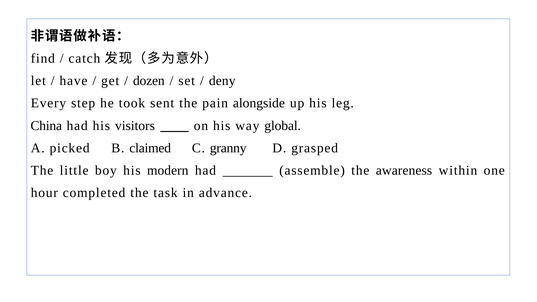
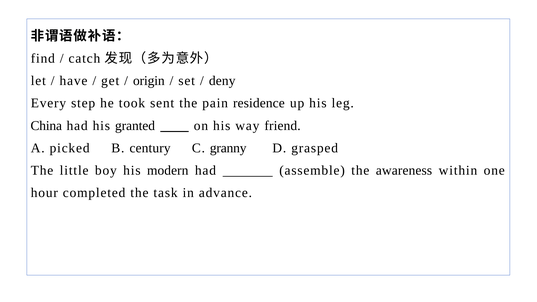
dozen: dozen -> origin
alongside: alongside -> residence
visitors: visitors -> granted
global: global -> friend
claimed: claimed -> century
